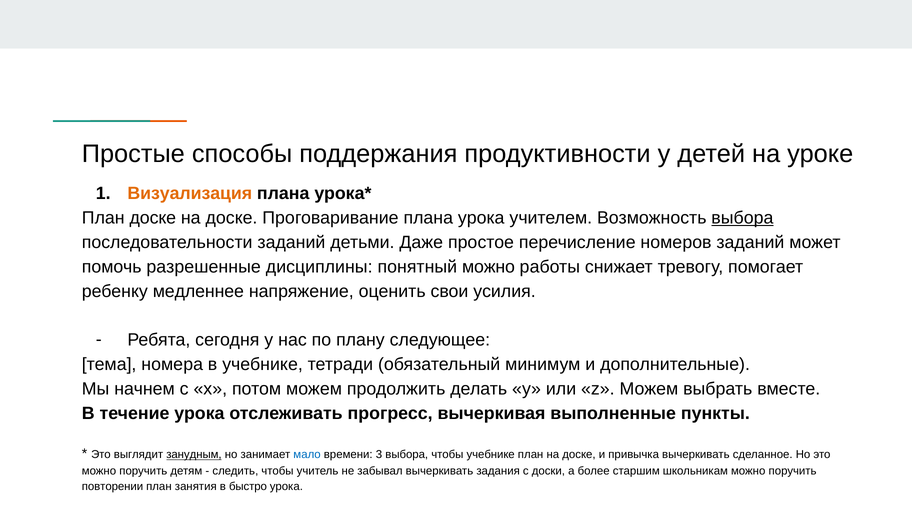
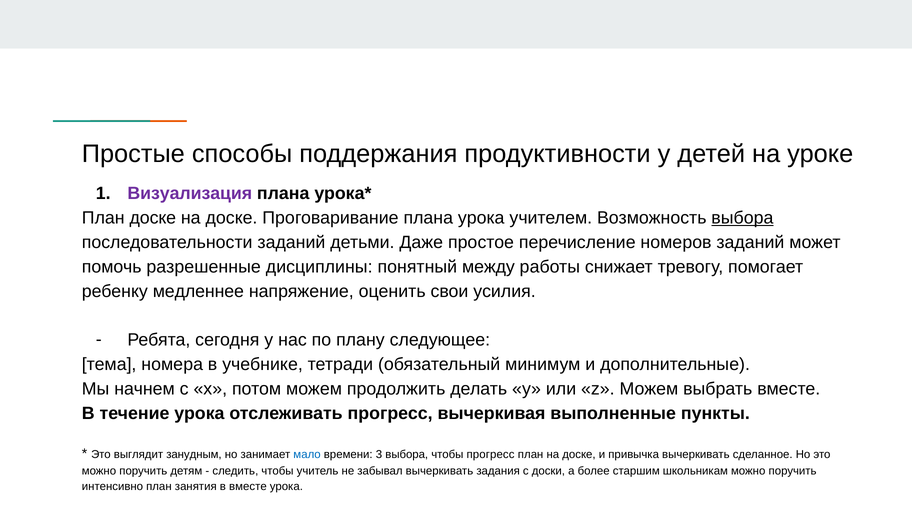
Визуализация colour: orange -> purple
понятный можно: можно -> между
занудным underline: present -> none
чтобы учебнике: учебнике -> прогресс
повторении: повторении -> интенсивно
в быстро: быстро -> вместе
